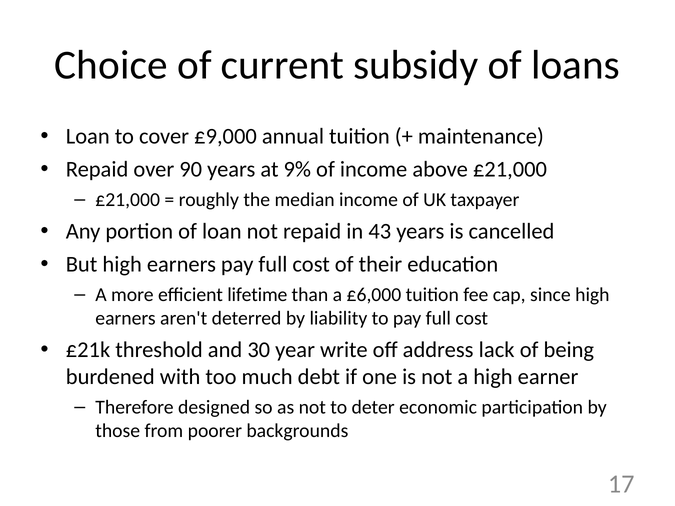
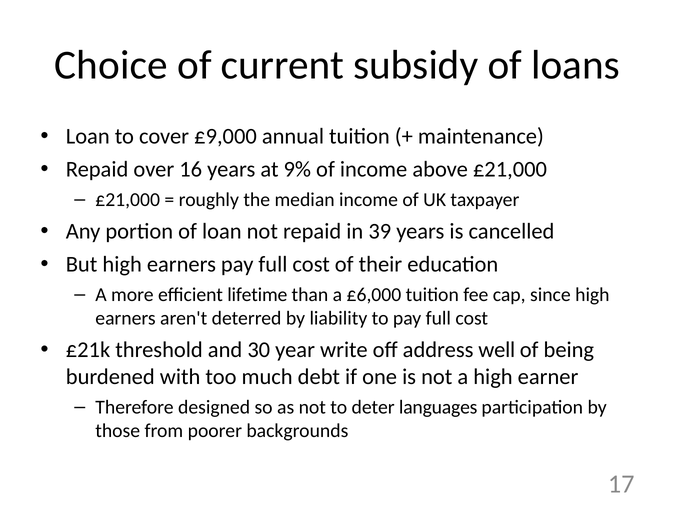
90: 90 -> 16
43: 43 -> 39
lack: lack -> well
economic: economic -> languages
